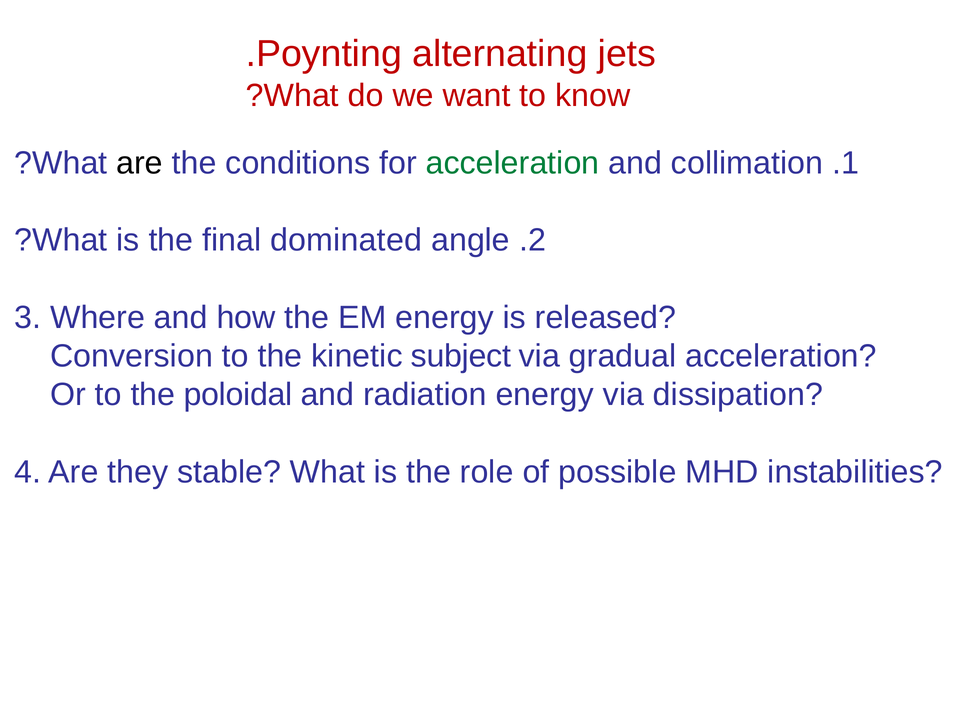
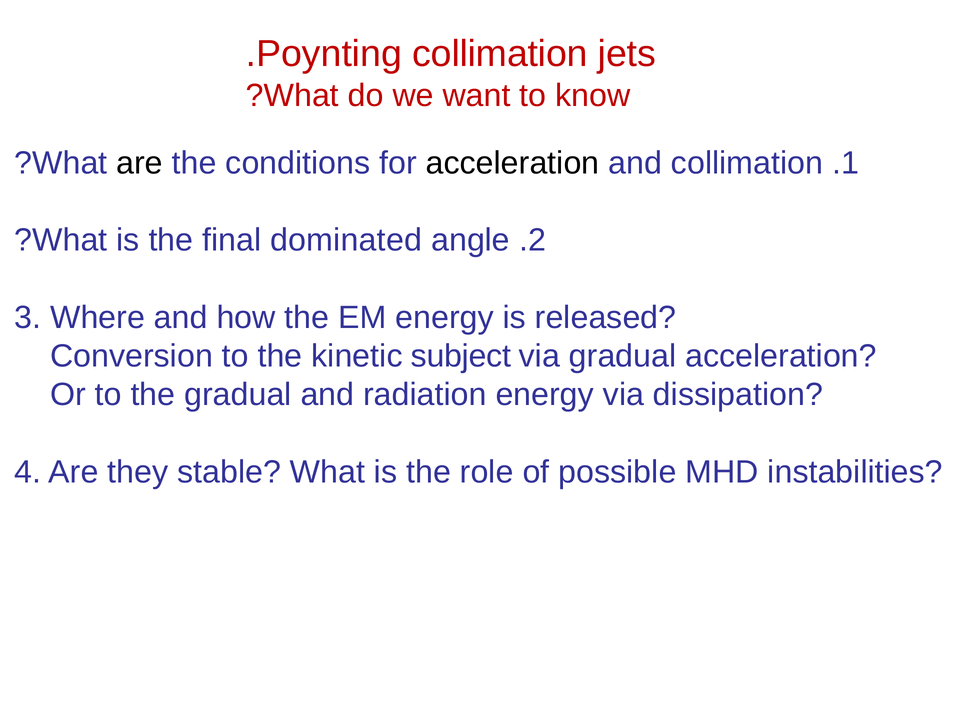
Poynting alternating: alternating -> collimation
acceleration at (513, 163) colour: green -> black
the poloidal: poloidal -> gradual
